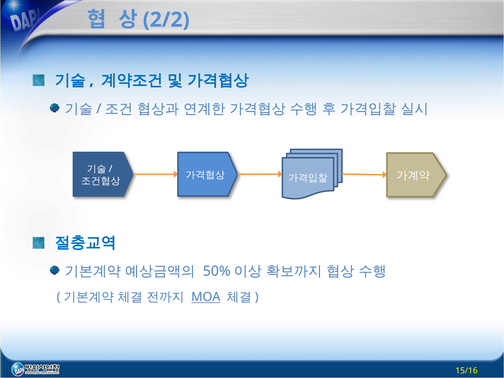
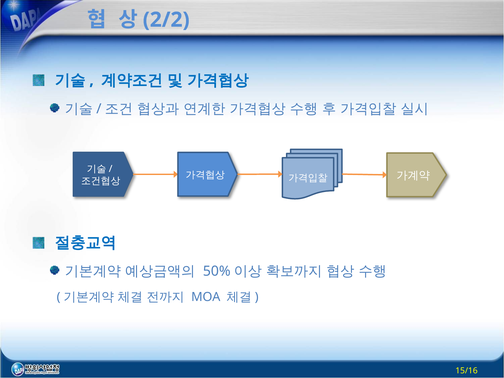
MOA underline: present -> none
